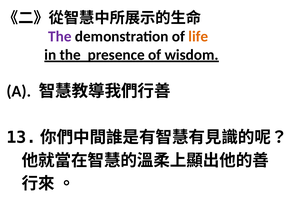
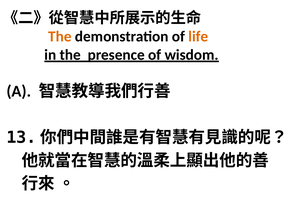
The at (60, 36) colour: purple -> orange
